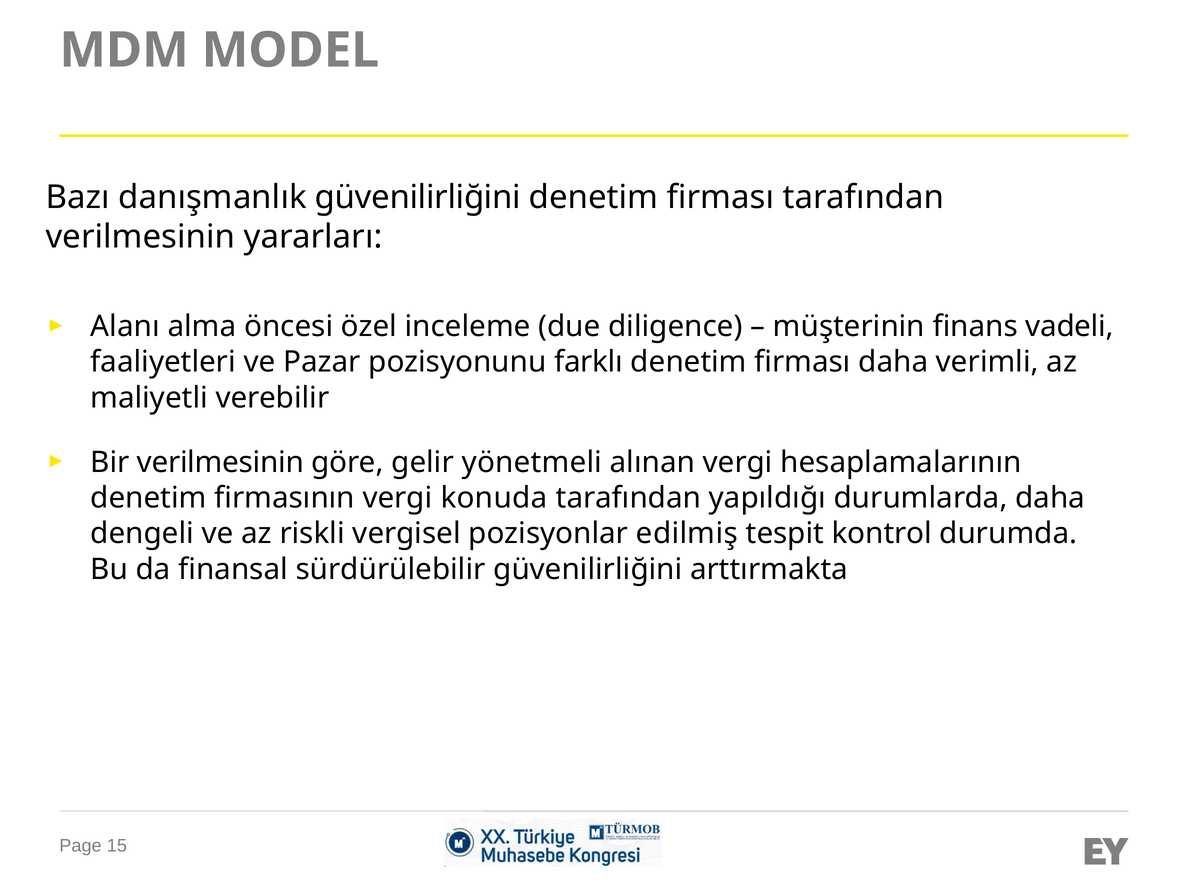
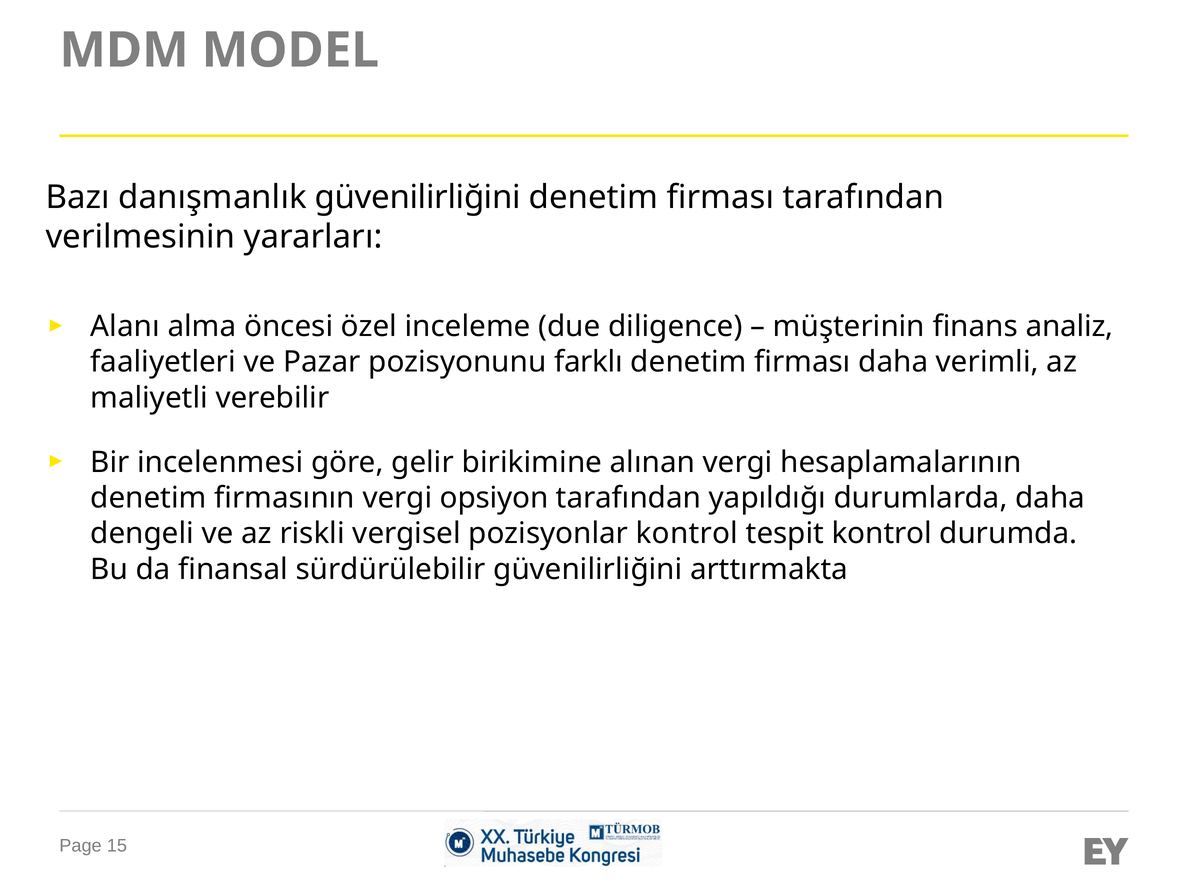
vadeli: vadeli -> analiz
Bir verilmesinin: verilmesinin -> incelenmesi
yönetmeli: yönetmeli -> birikimine
konuda: konuda -> opsiyon
pozisyonlar edilmiş: edilmiş -> kontrol
